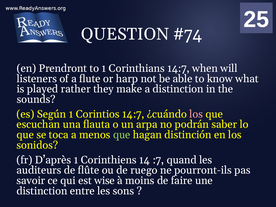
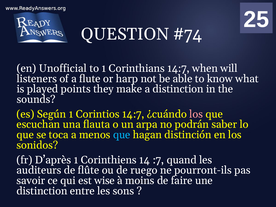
Prendront: Prendront -> Unofficial
rather: rather -> points
que at (122, 135) colour: light green -> light blue
